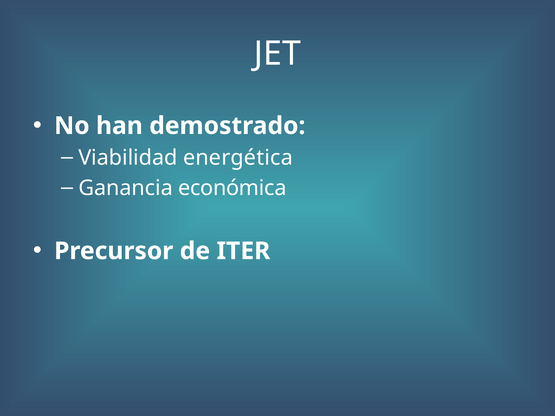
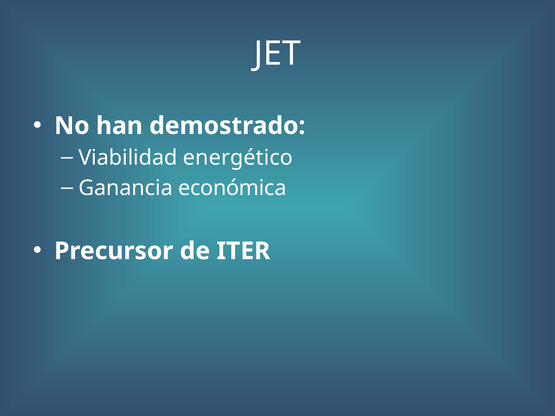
energética: energética -> energético
